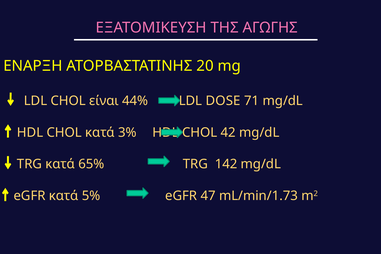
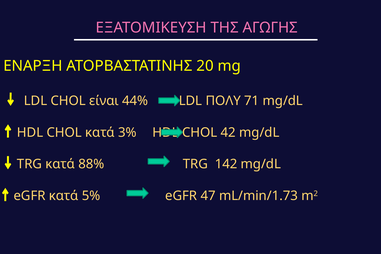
DOSE: DOSE -> ΠΟΛΥ
65%: 65% -> 88%
